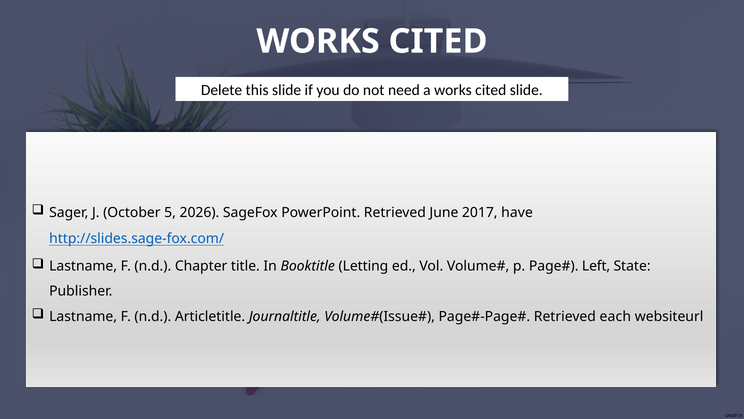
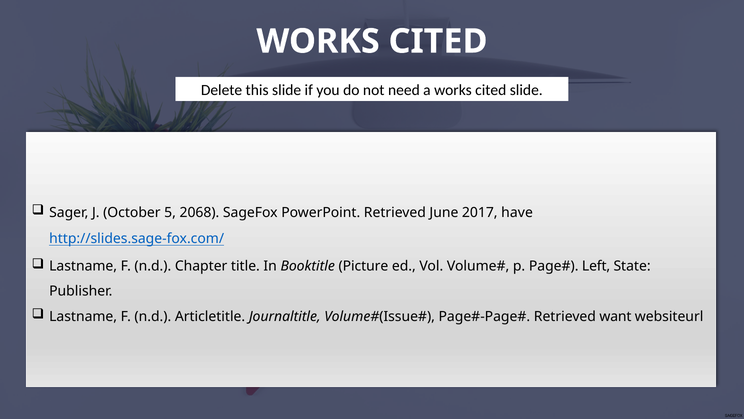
2026: 2026 -> 2068
Letting: Letting -> Picture
each: each -> want
